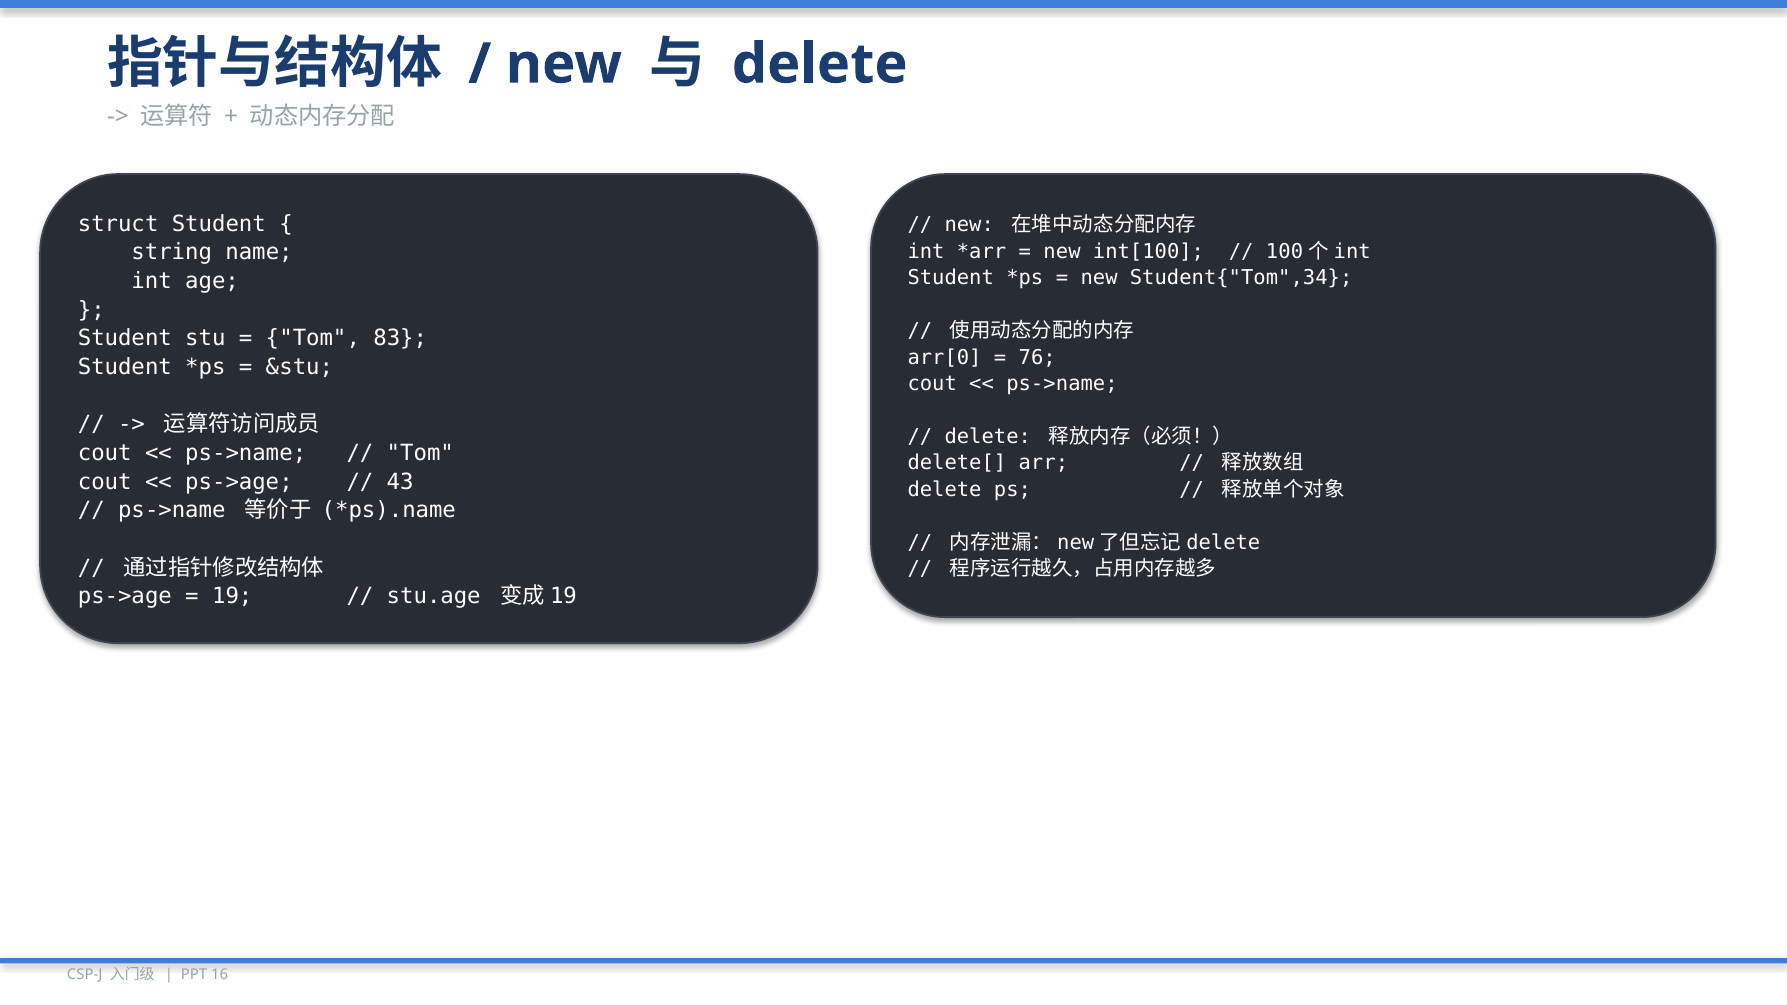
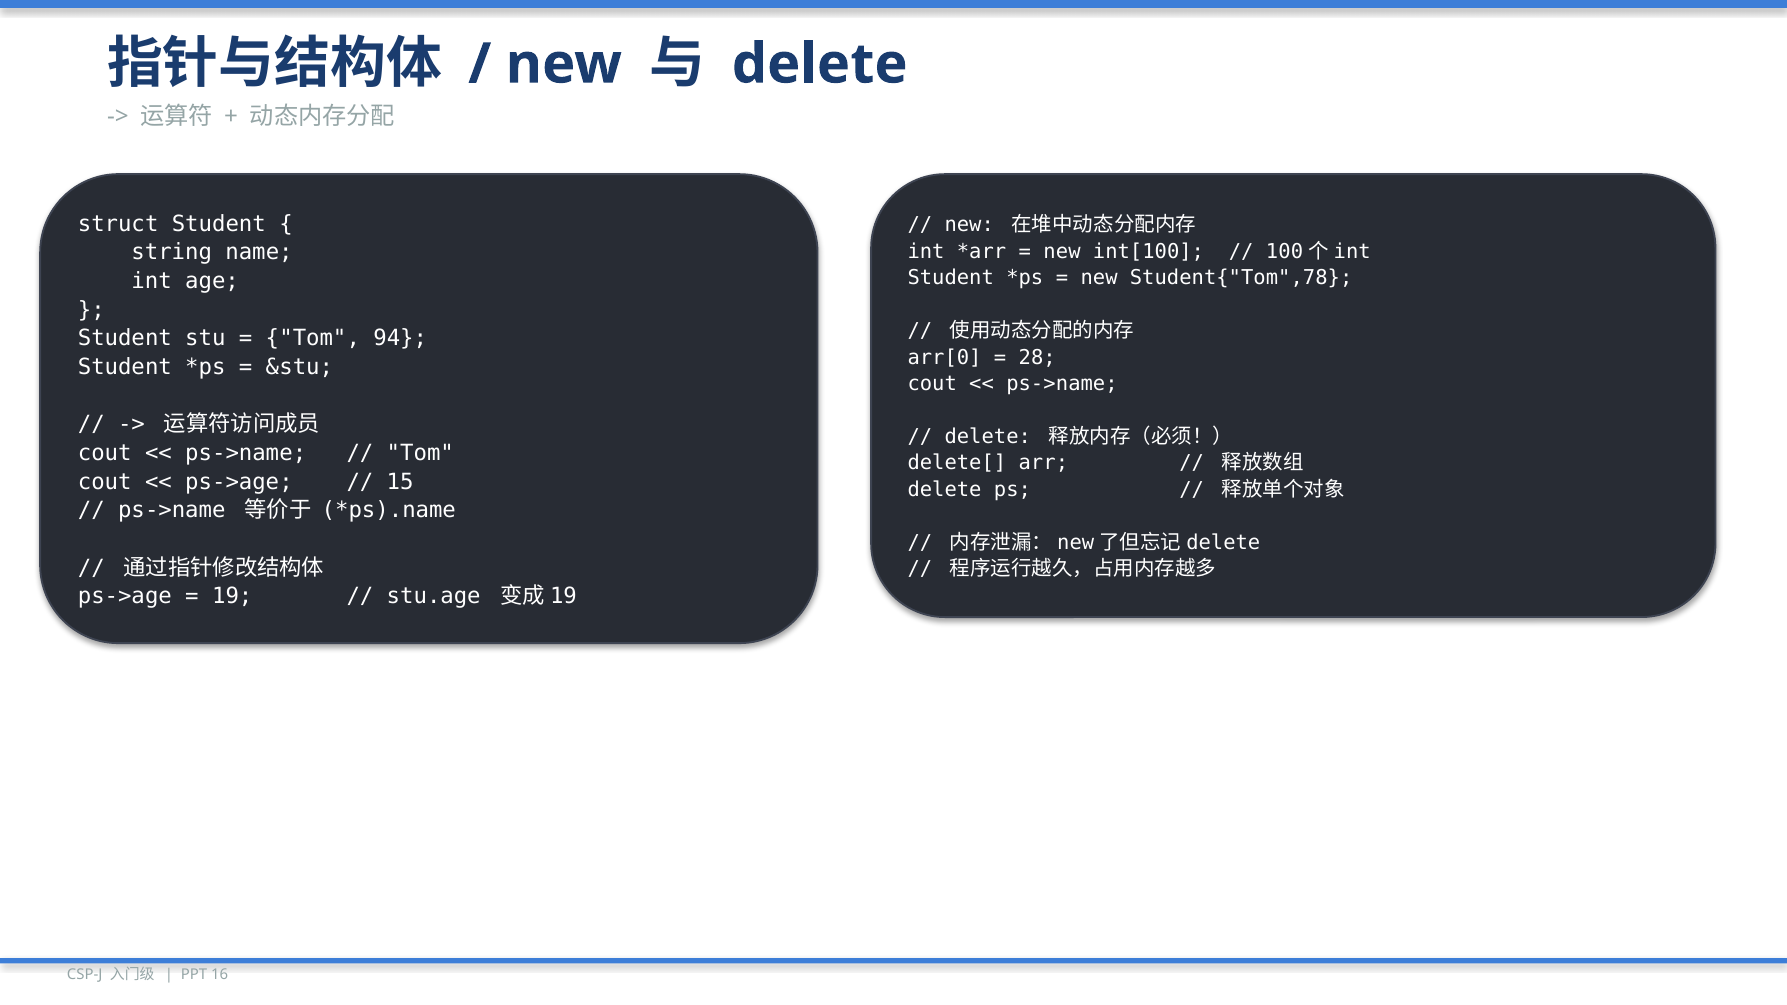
Student{"Tom",34: Student{"Tom",34 -> Student{"Tom",78
83: 83 -> 94
76: 76 -> 28
43: 43 -> 15
